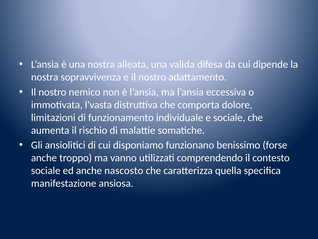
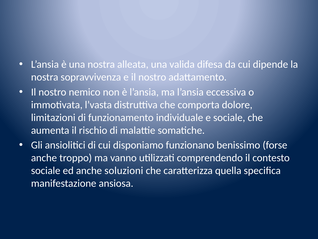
nascosto: nascosto -> soluzioni
